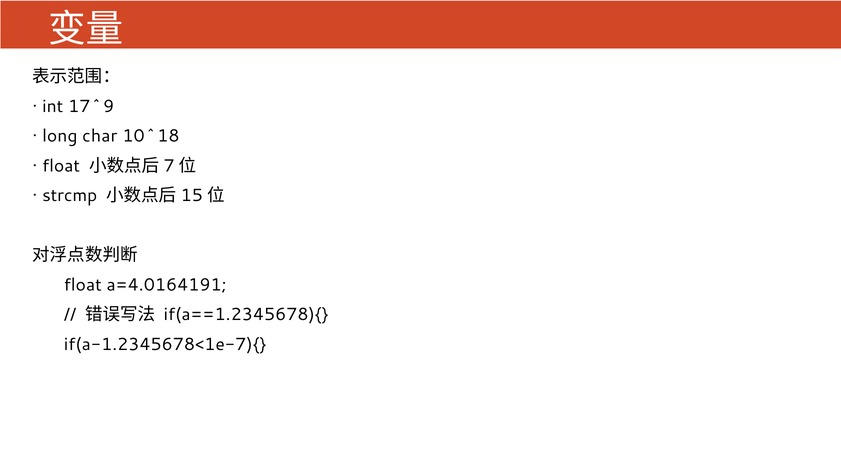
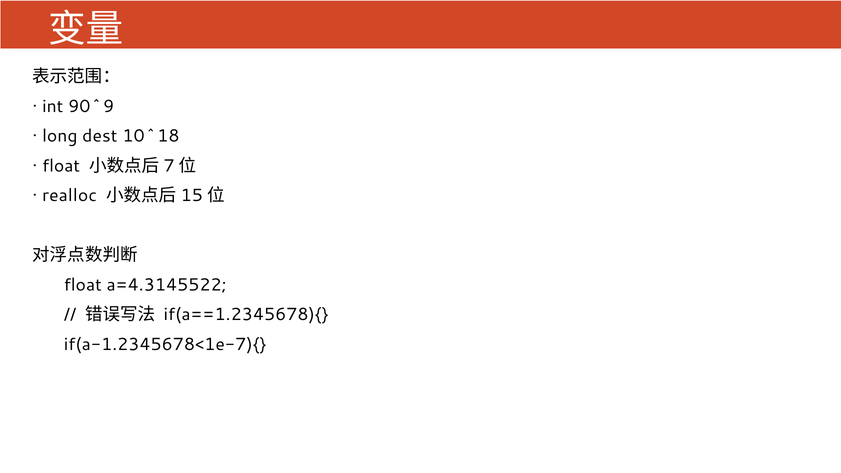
17^9: 17^9 -> 90^9
char: char -> dest
strcmp: strcmp -> realloc
a=4.0164191: a=4.0164191 -> a=4.3145522
